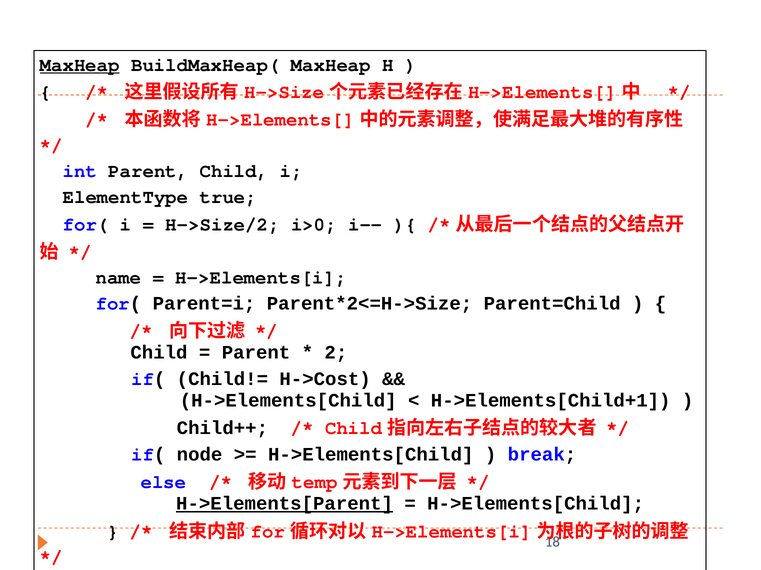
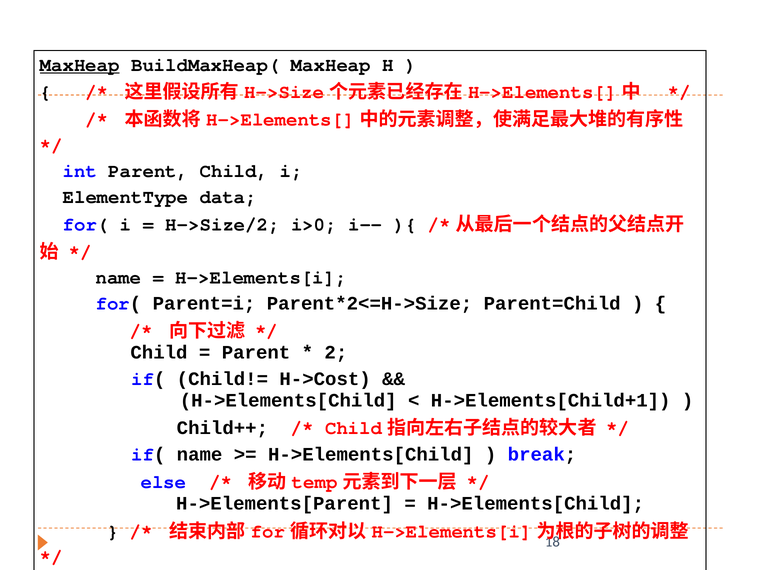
true: true -> data
if( node: node -> name
H->Elements[Parent at (285, 504) underline: present -> none
